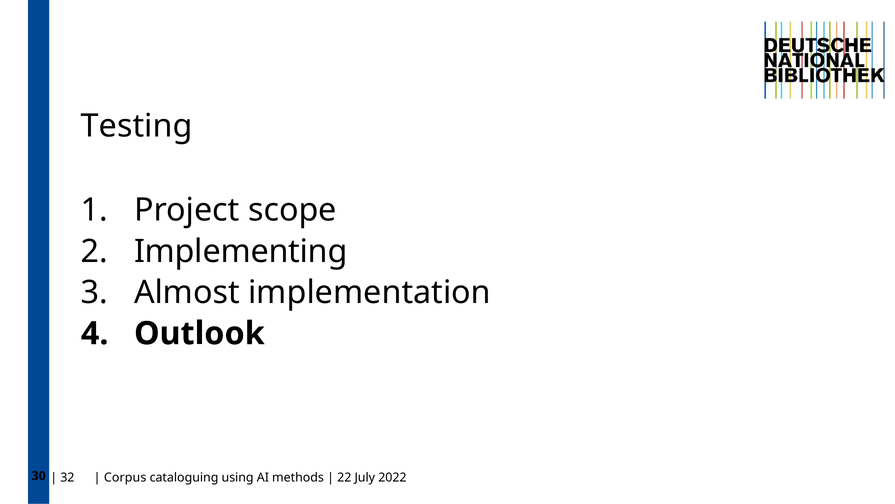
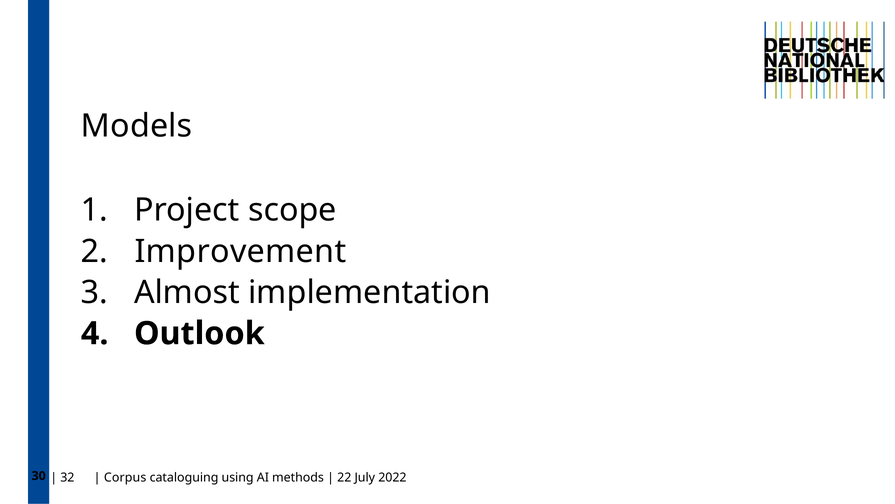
Testing: Testing -> Models
Implementing: Implementing -> Improvement
